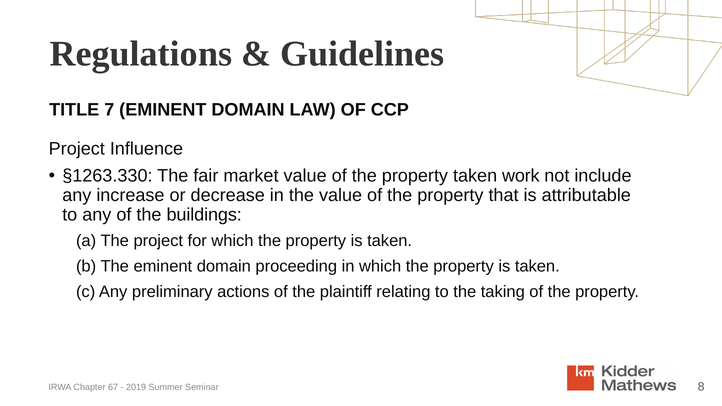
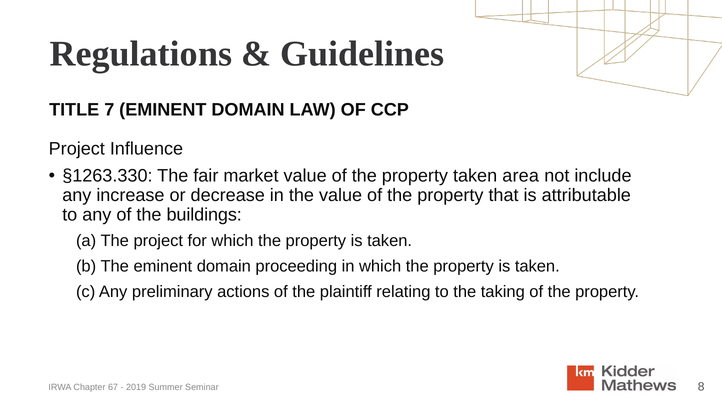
work: work -> area
